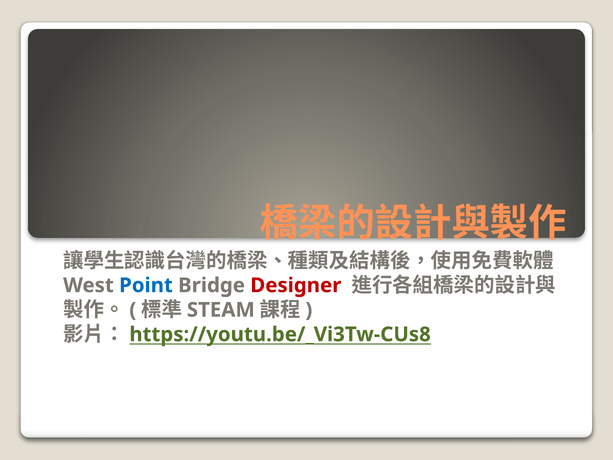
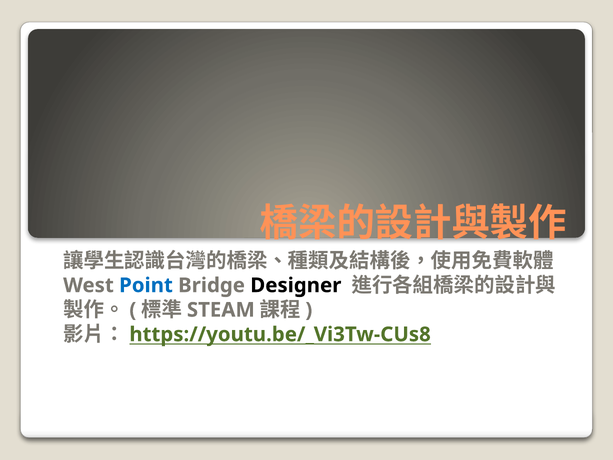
Designer colour: red -> black
